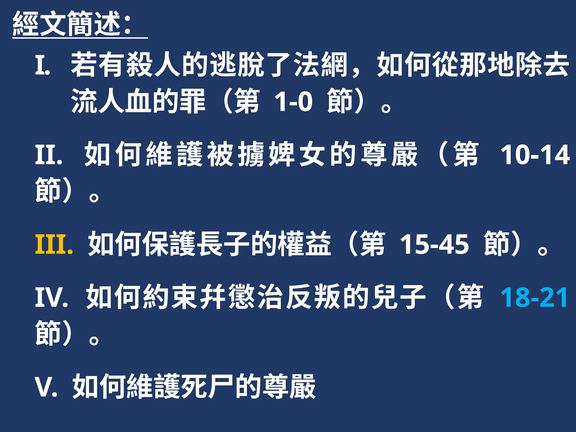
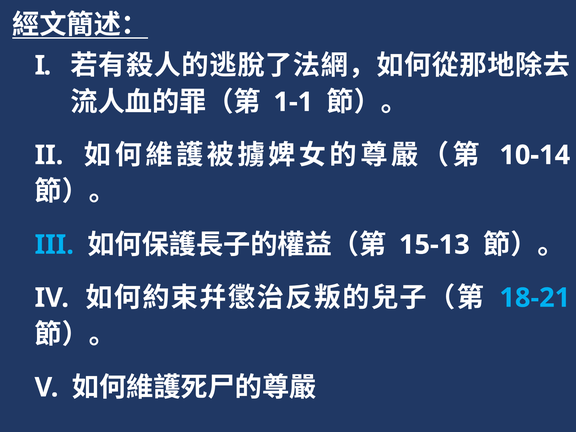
1-0: 1-0 -> 1-1
III colour: yellow -> light blue
15-45: 15-45 -> 15-13
